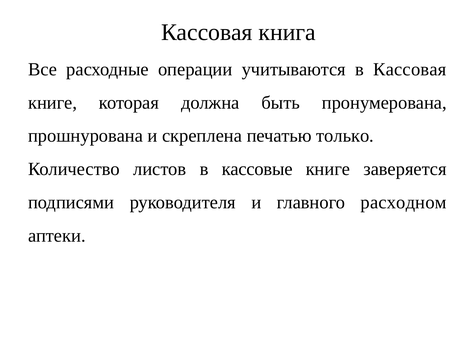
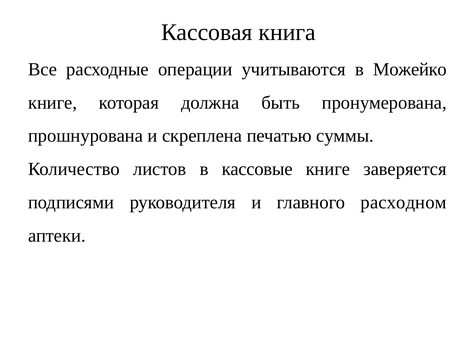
в Кассовая: Кассовая -> Можейко
только: только -> суммы
